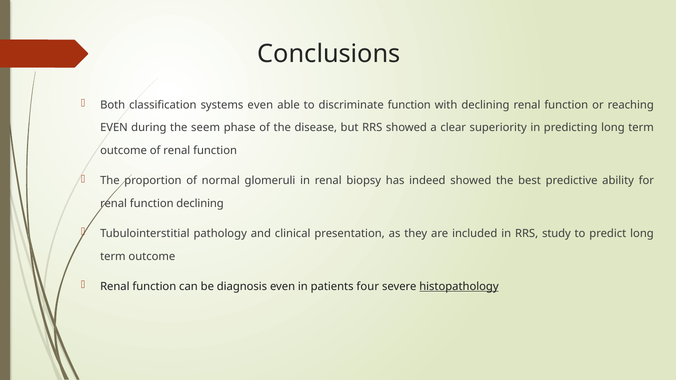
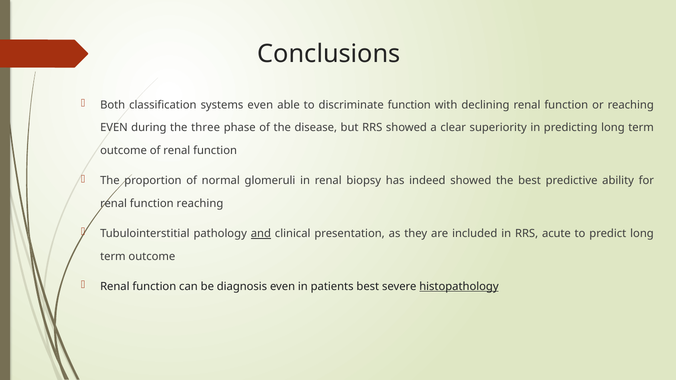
seem: seem -> three
function declining: declining -> reaching
and underline: none -> present
study: study -> acute
patients four: four -> best
